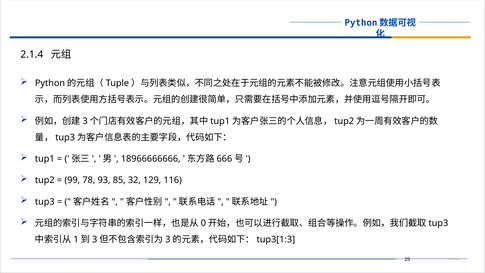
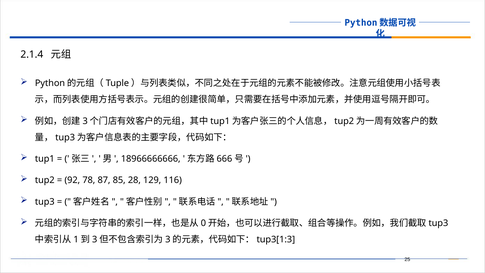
99: 99 -> 92
93: 93 -> 87
32: 32 -> 28
